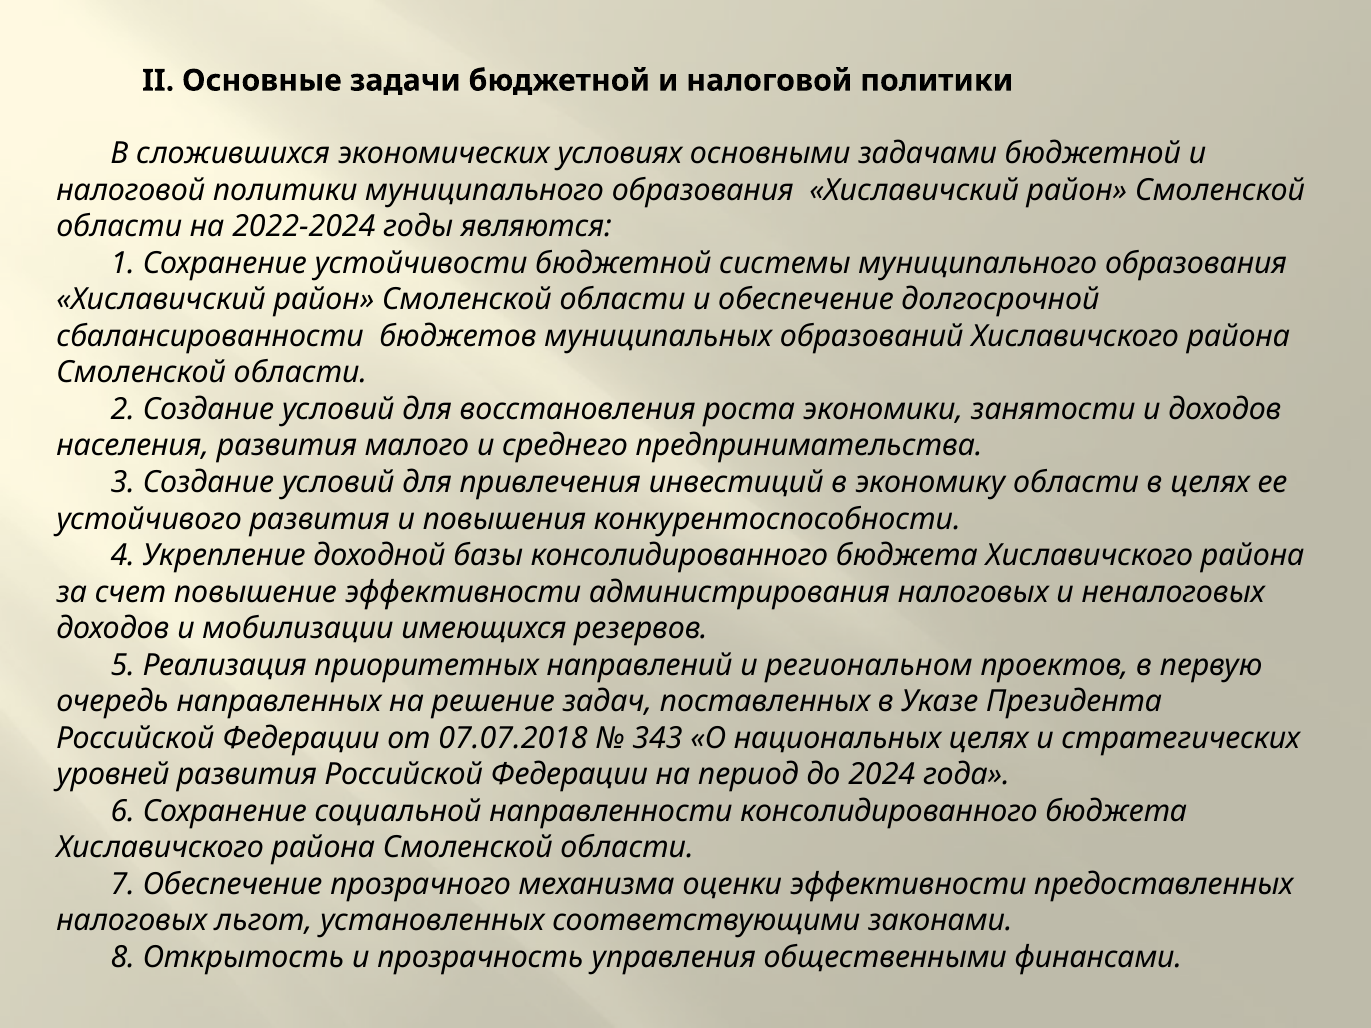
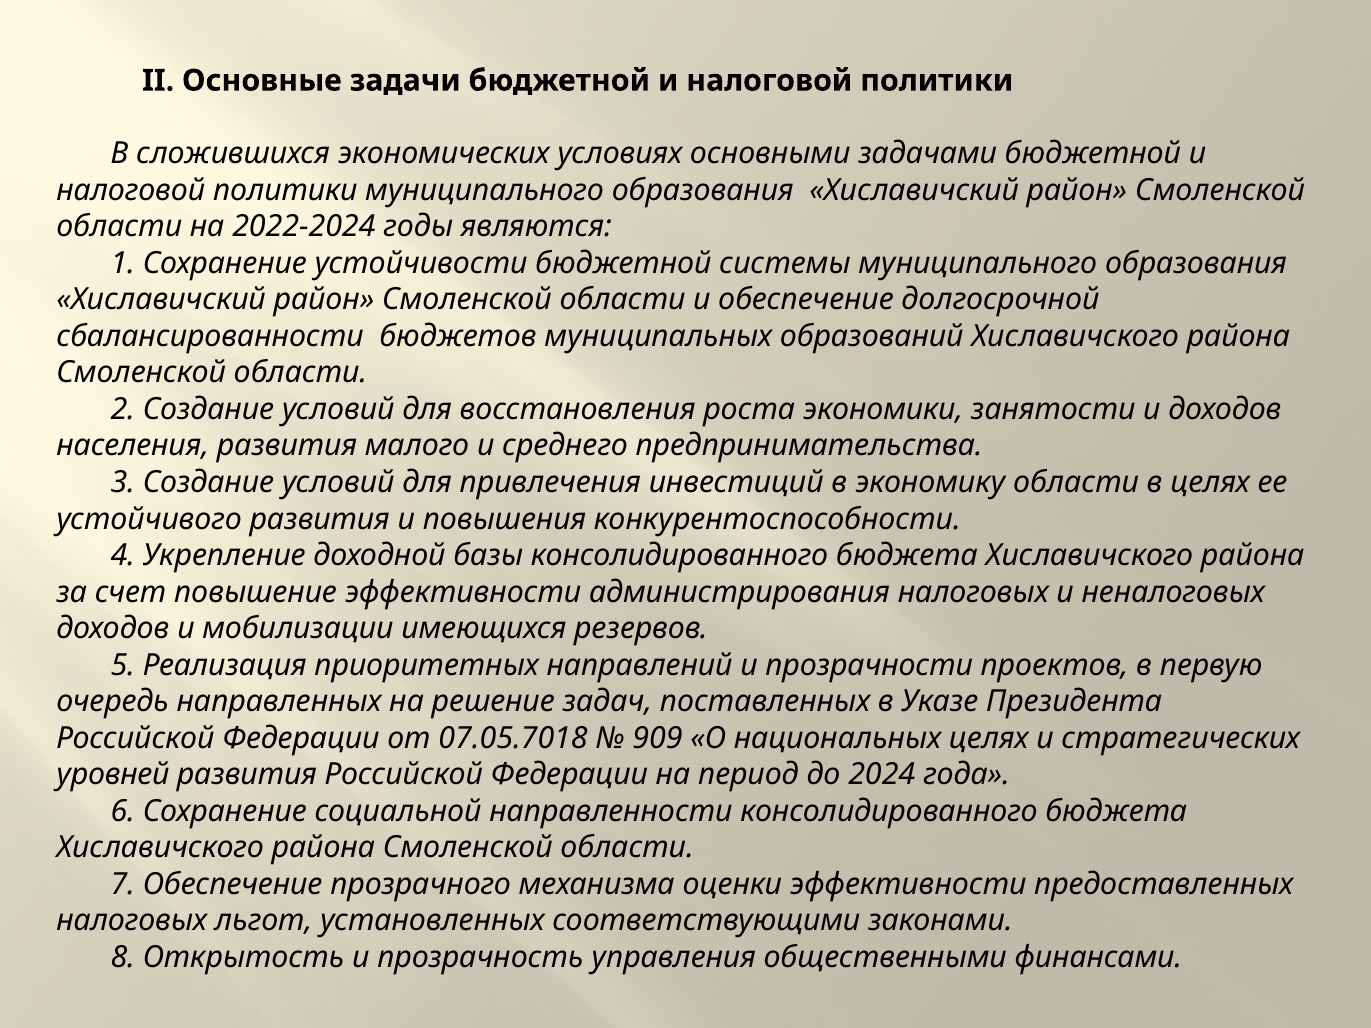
региональном: региональном -> прозрачности
07.07.2018: 07.07.2018 -> 07.05.7018
343: 343 -> 909
